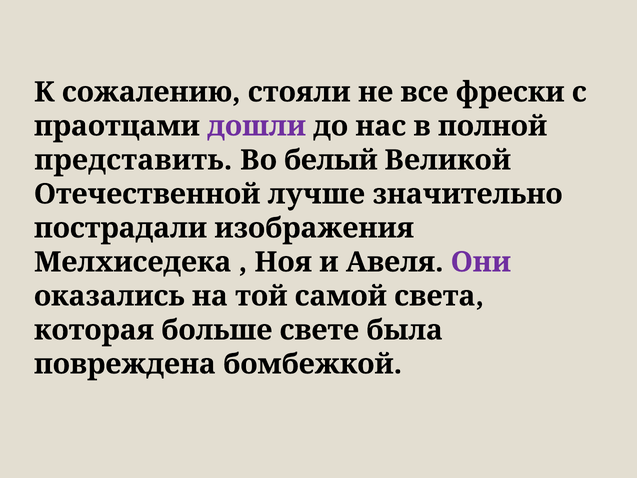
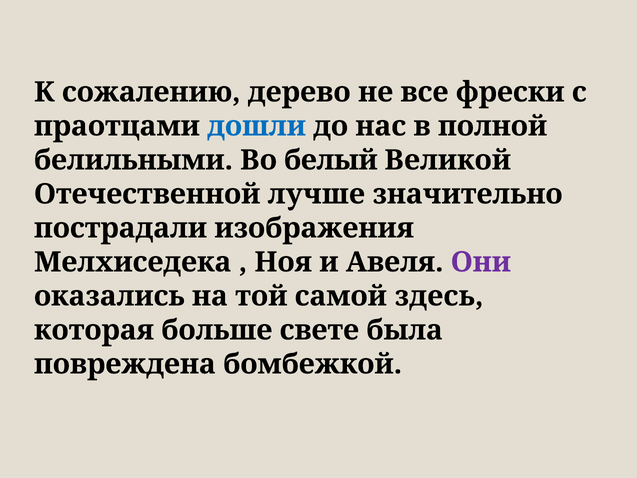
стояли: стояли -> дерево
дошли colour: purple -> blue
представить: представить -> белильными
света: света -> здесь
